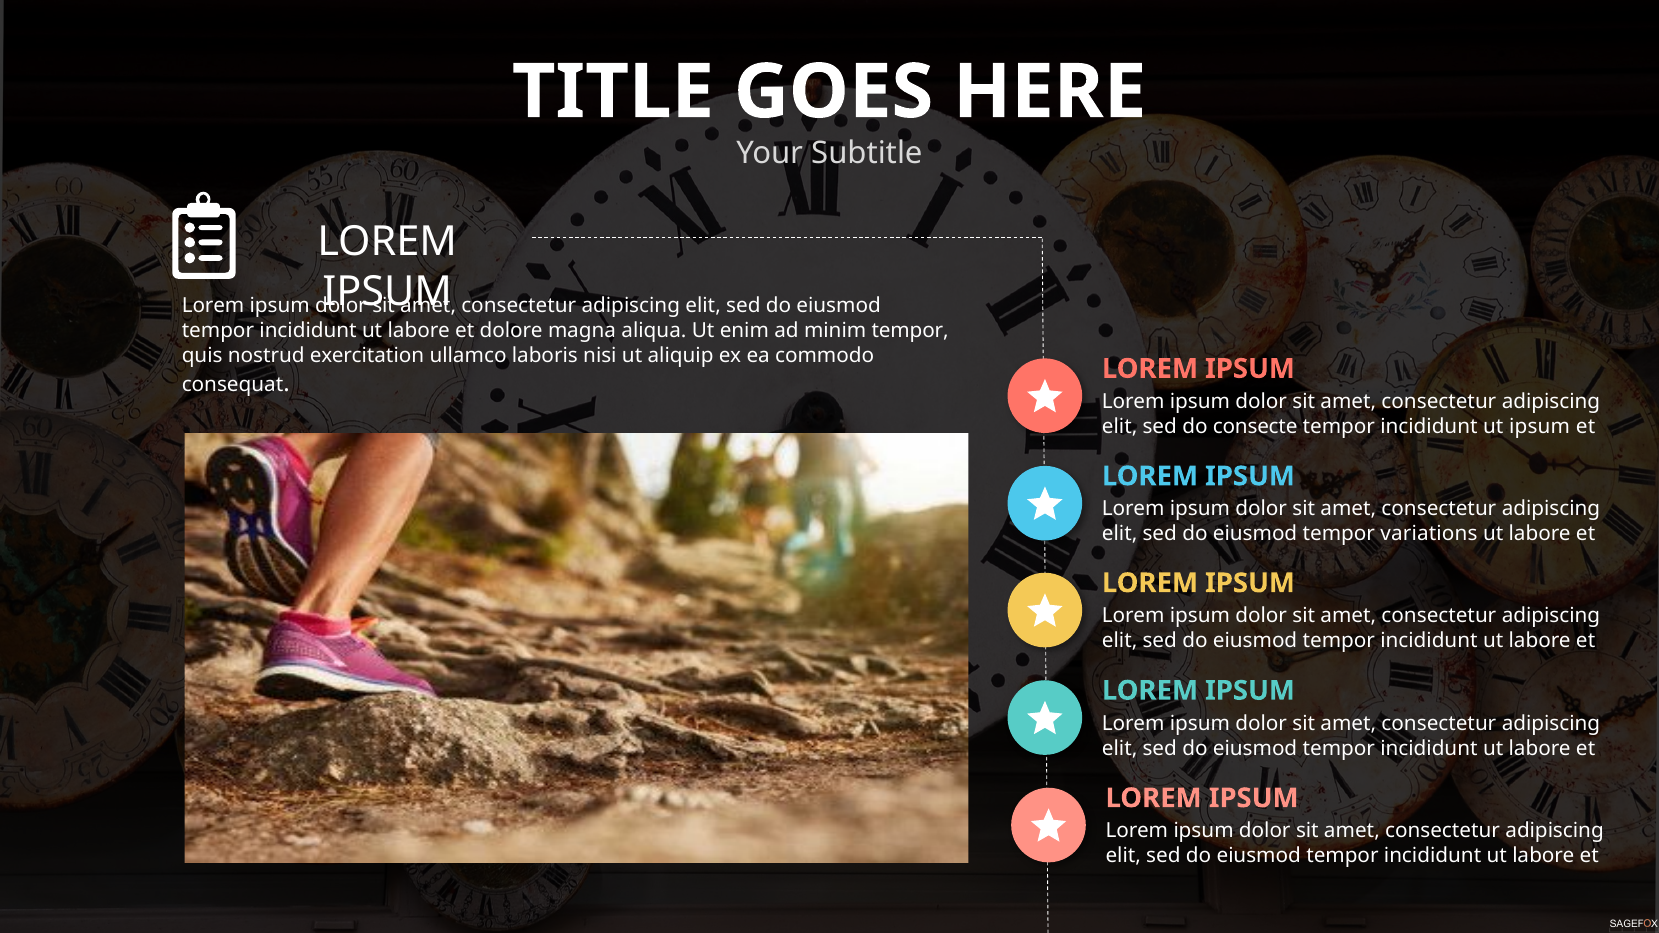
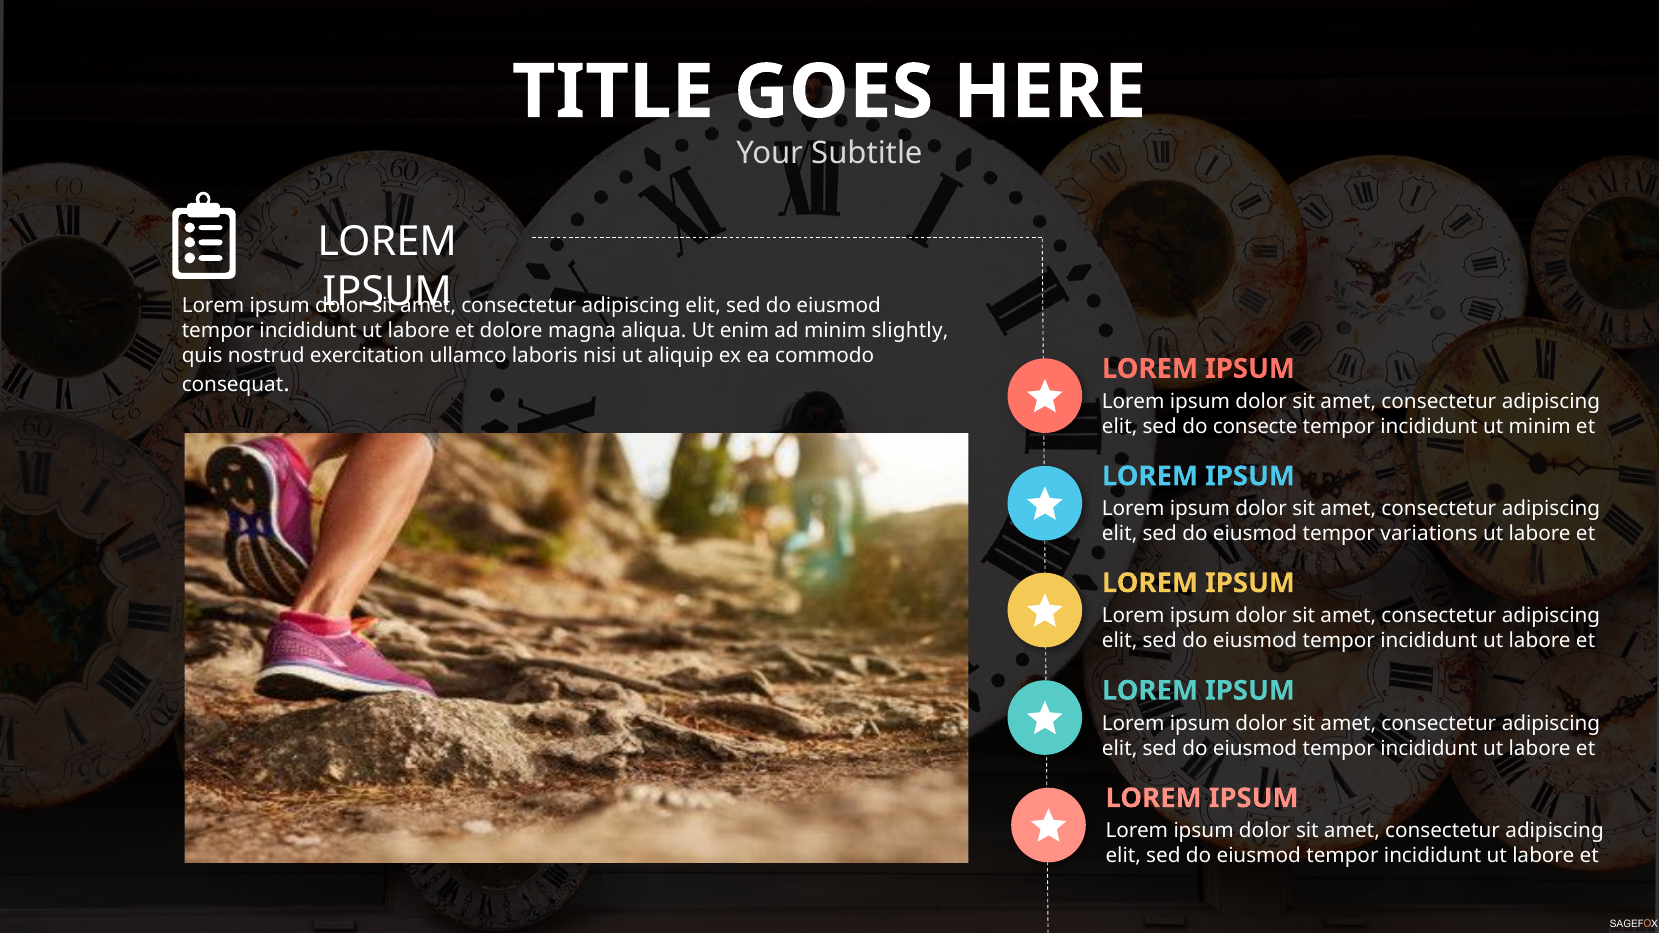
minim tempor: tempor -> slightly
ut ipsum: ipsum -> minim
